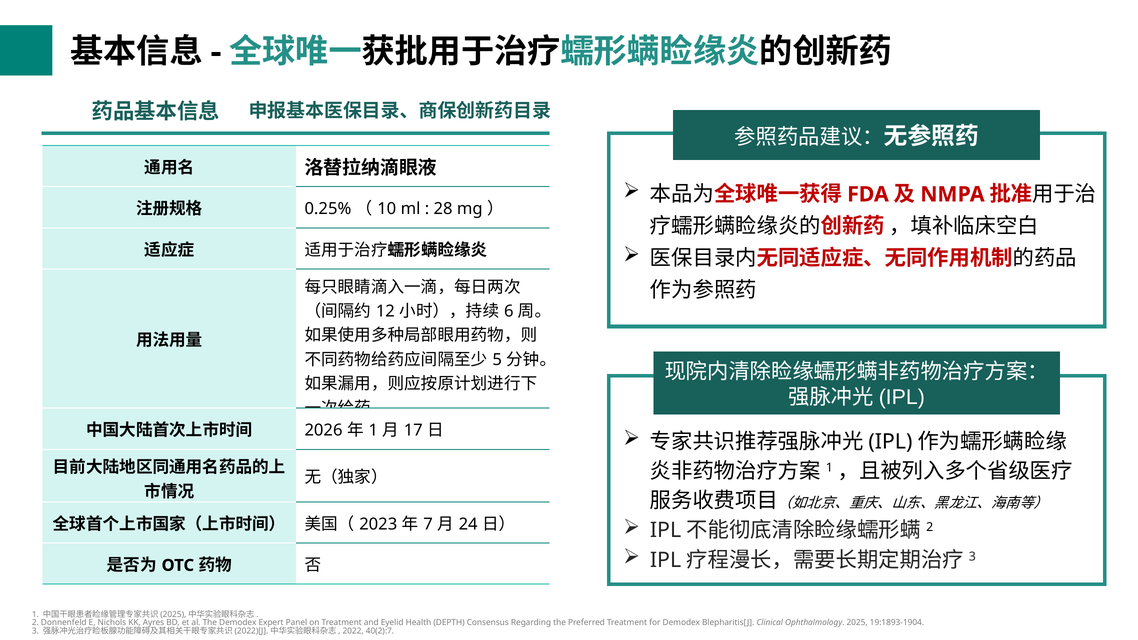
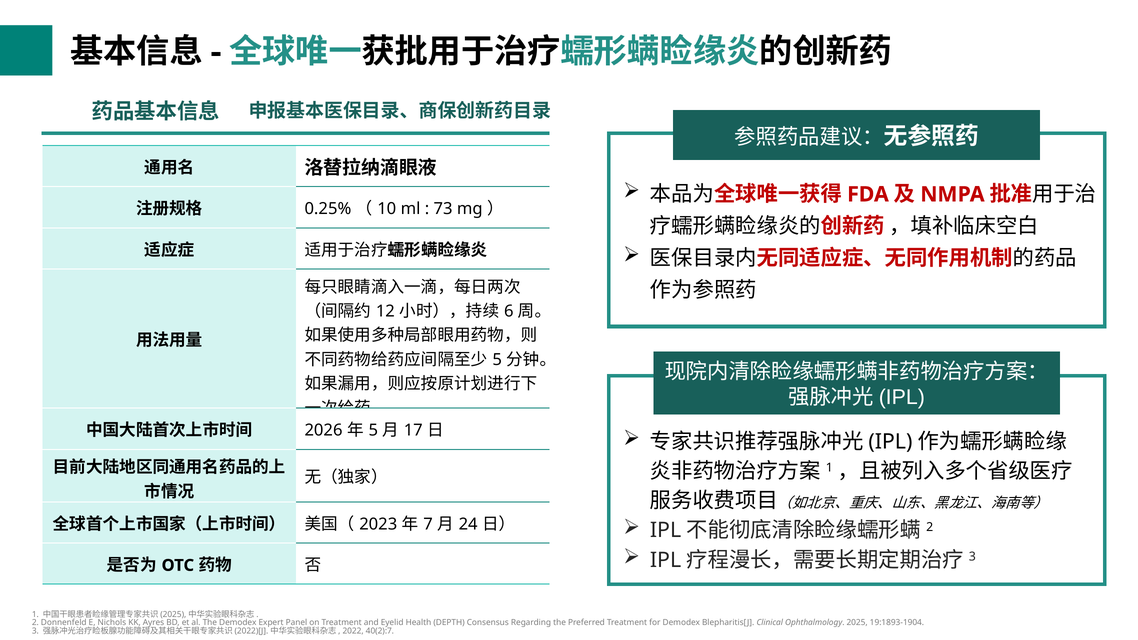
28: 28 -> 73
1 at (373, 431): 1 -> 5
